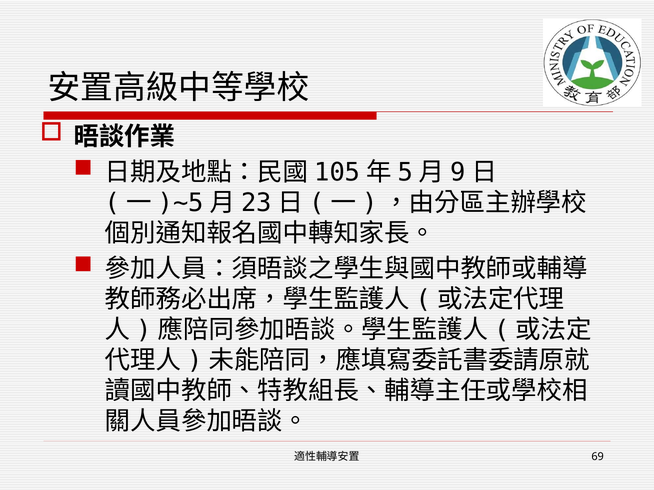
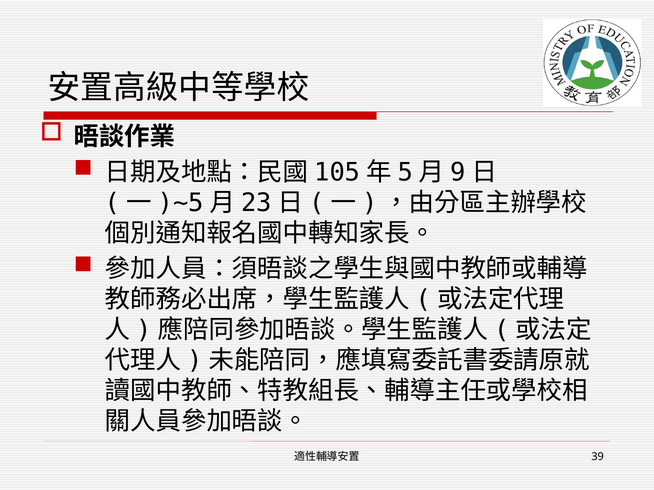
69: 69 -> 39
